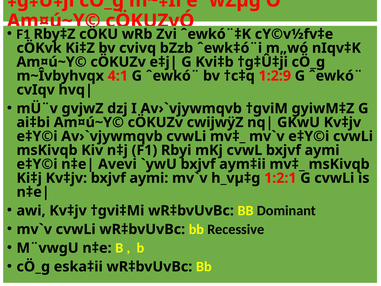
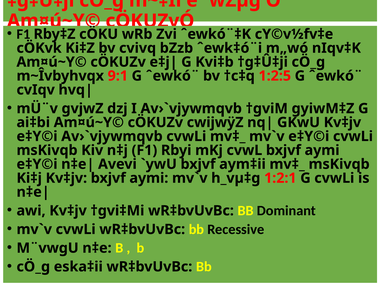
4:1: 4:1 -> 9:1
1:2:9: 1:2:9 -> 1:2:5
